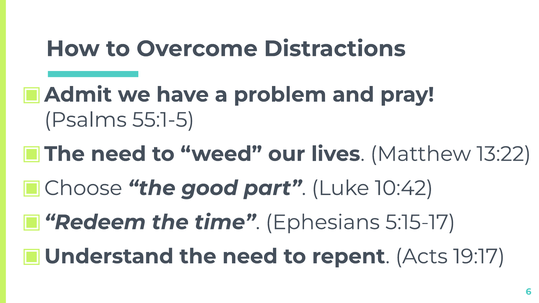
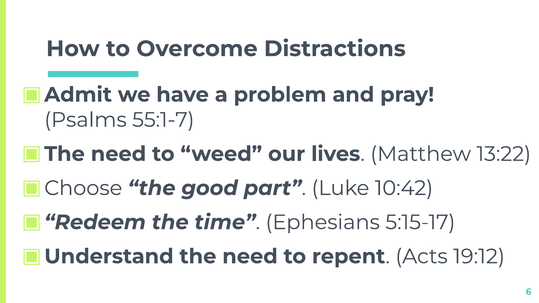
55:1-5: 55:1-5 -> 55:1-7
19:17: 19:17 -> 19:12
